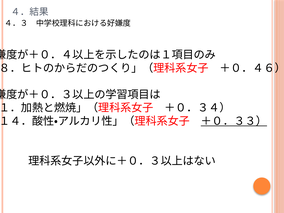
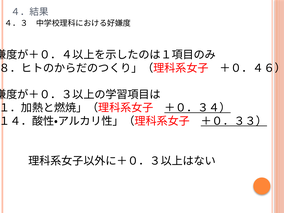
＋０．３４） underline: none -> present
